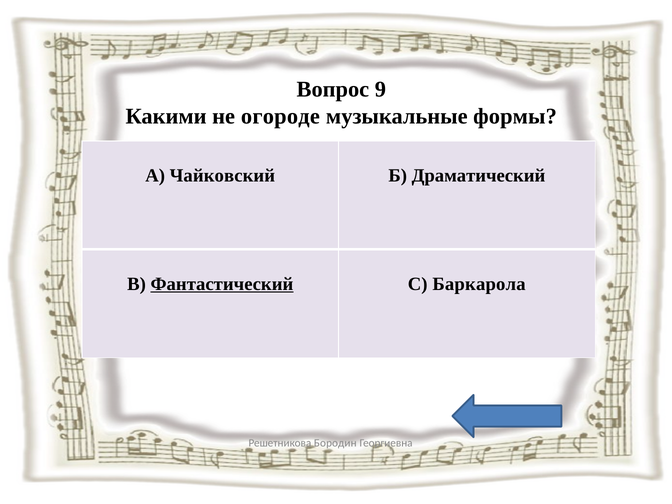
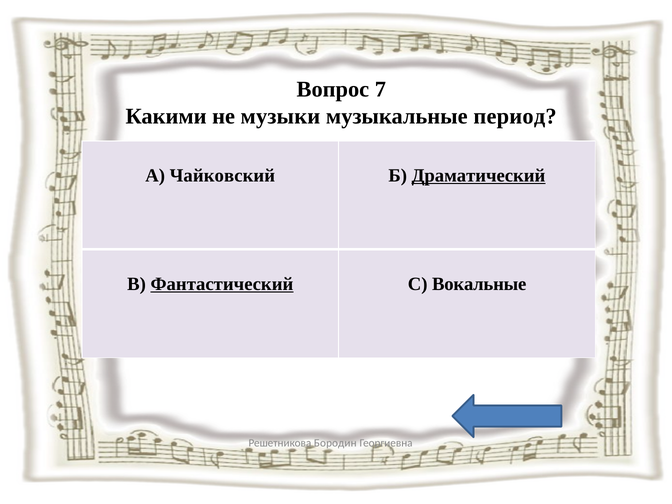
9: 9 -> 7
огороде: огороде -> музыки
формы: формы -> период
Драматический underline: none -> present
Баркарола: Баркарола -> Вокальные
